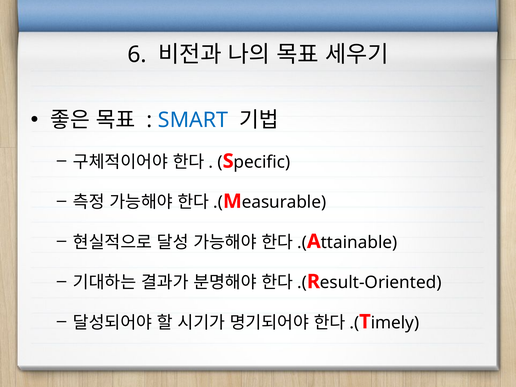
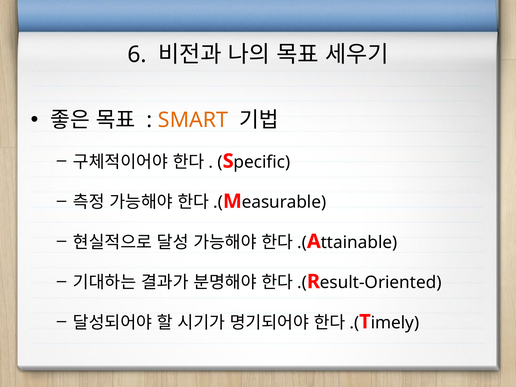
SMART colour: blue -> orange
